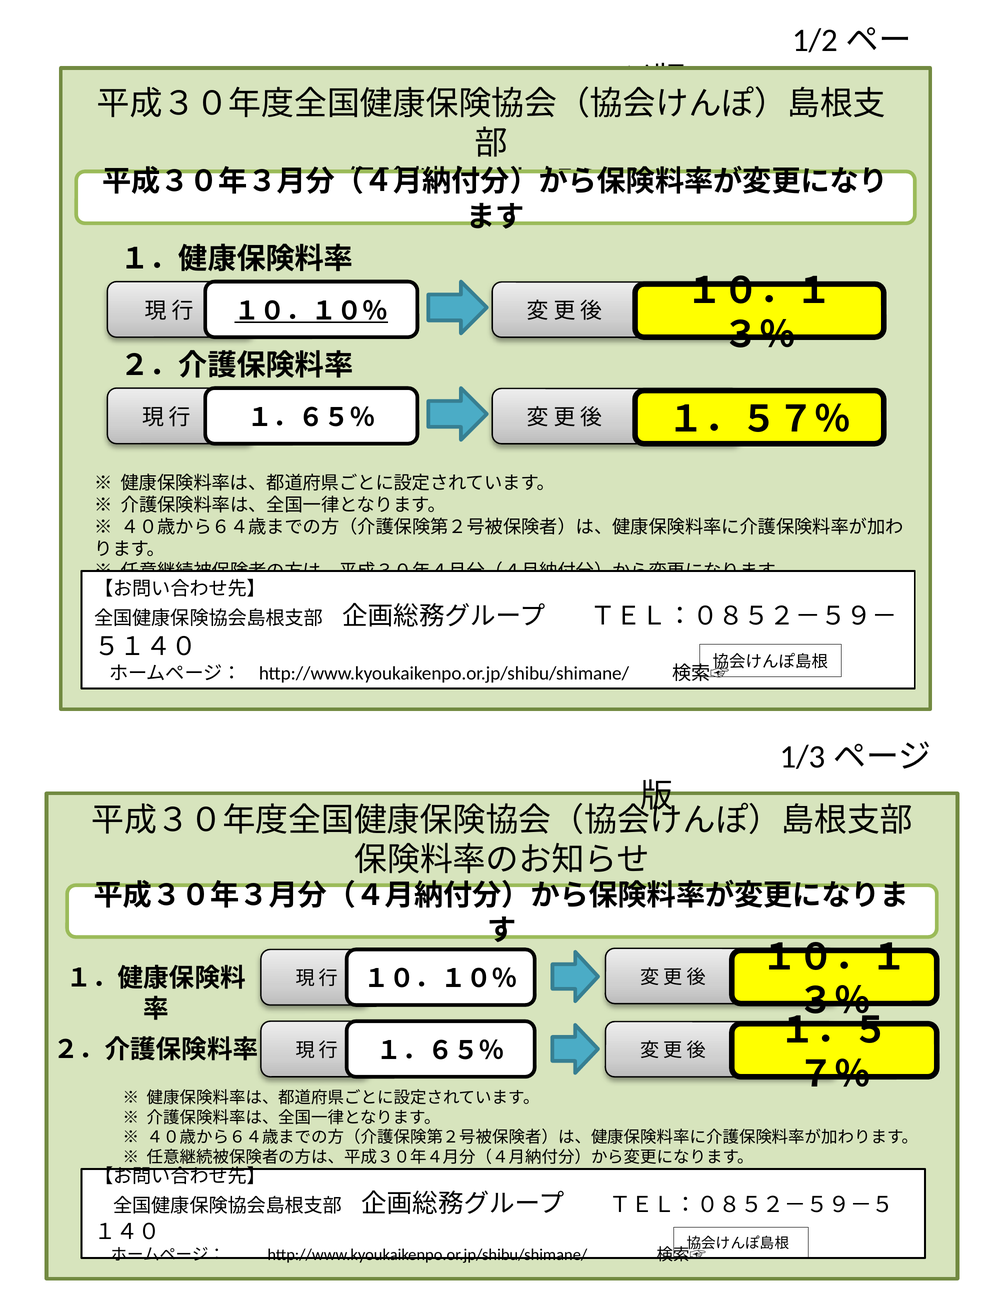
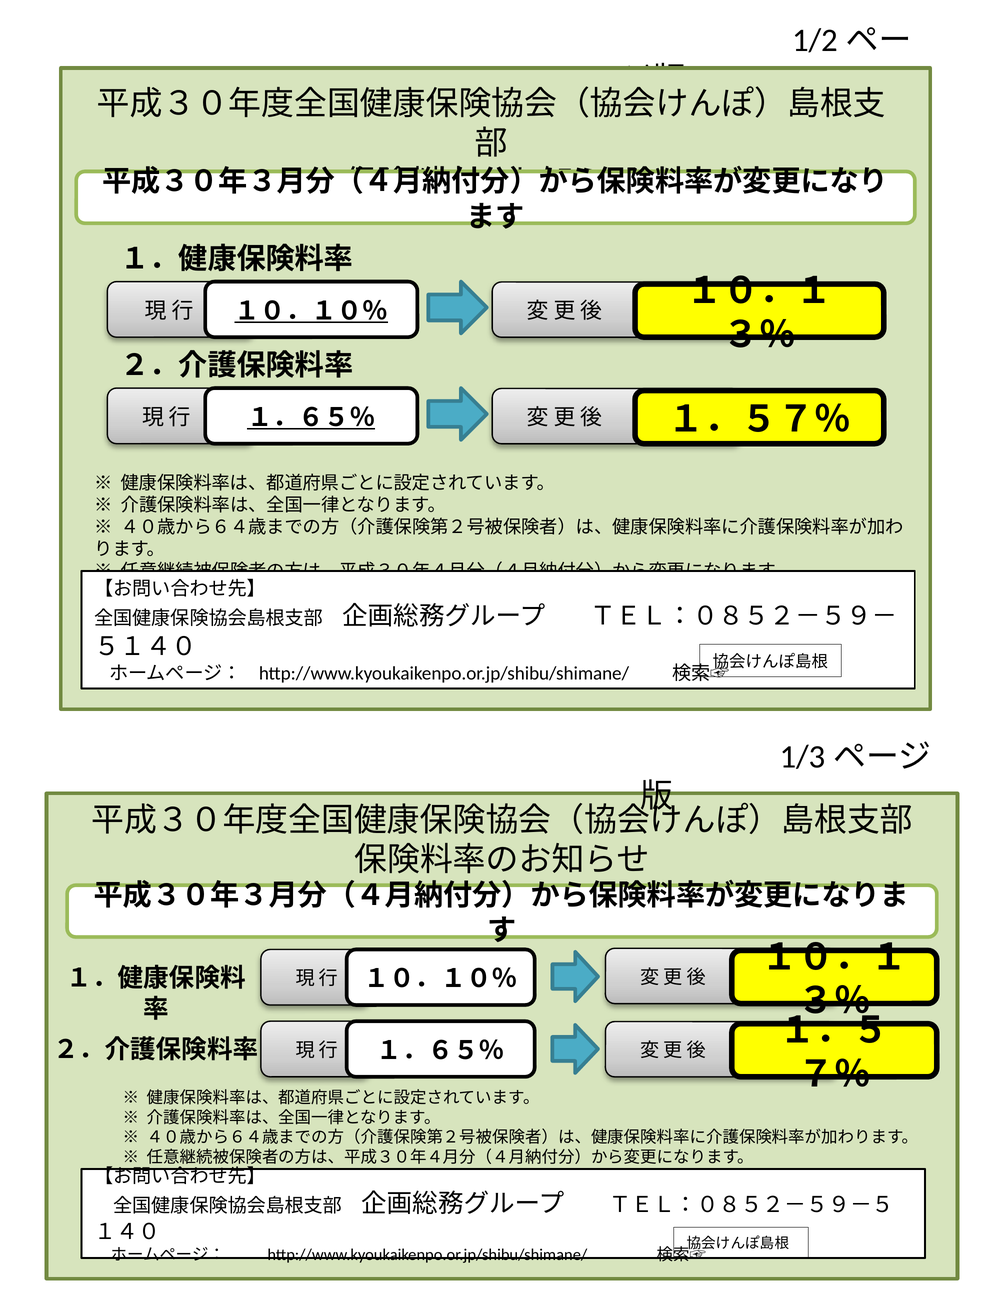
１．６５％ at (311, 418) underline: none -> present
